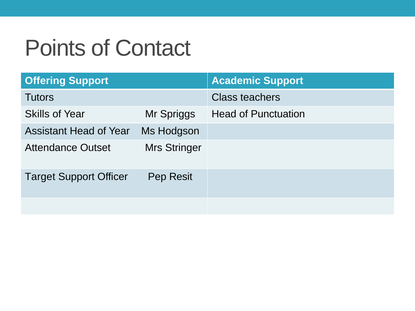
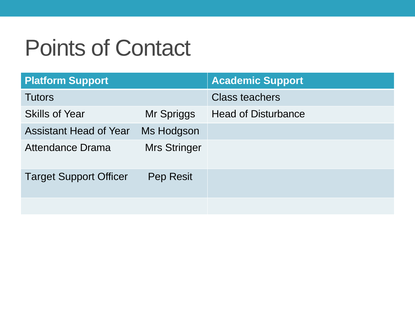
Offering: Offering -> Platform
Punctuation: Punctuation -> Disturbance
Outset: Outset -> Drama
